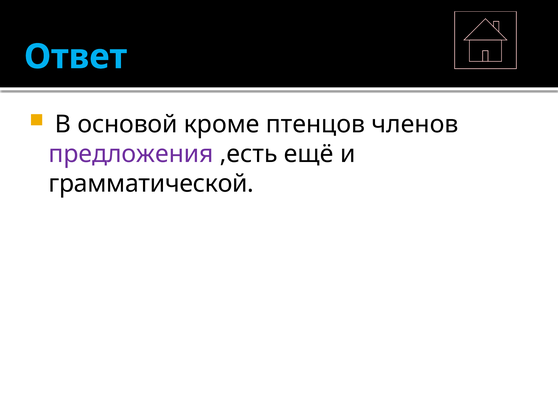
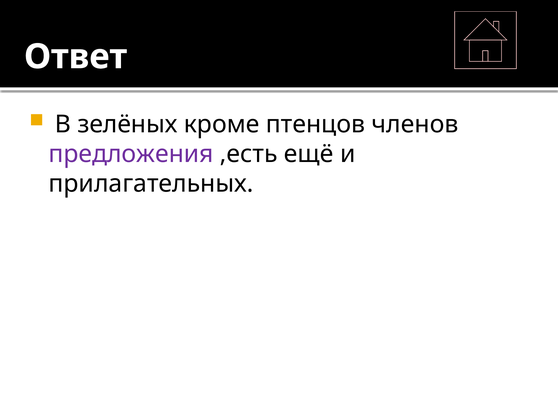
Ответ colour: light blue -> white
основой: основой -> зелёных
грамматической: грамматической -> прилагательных
